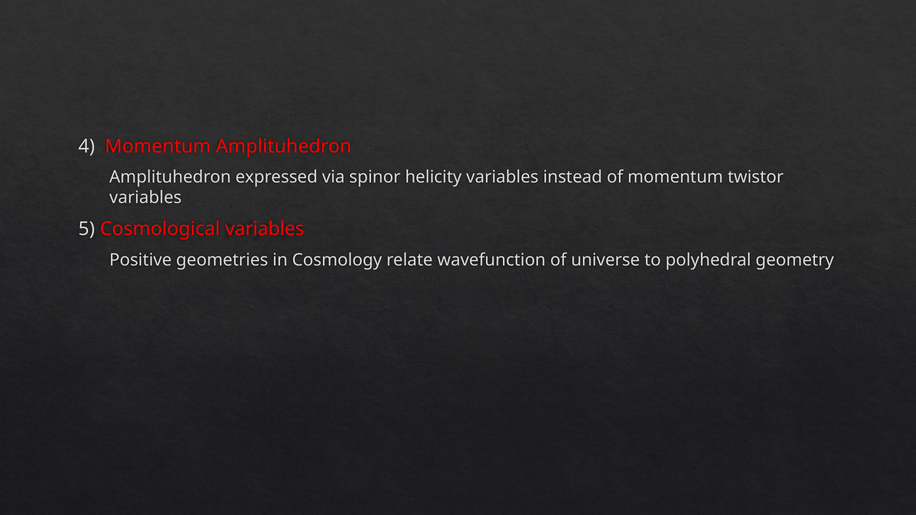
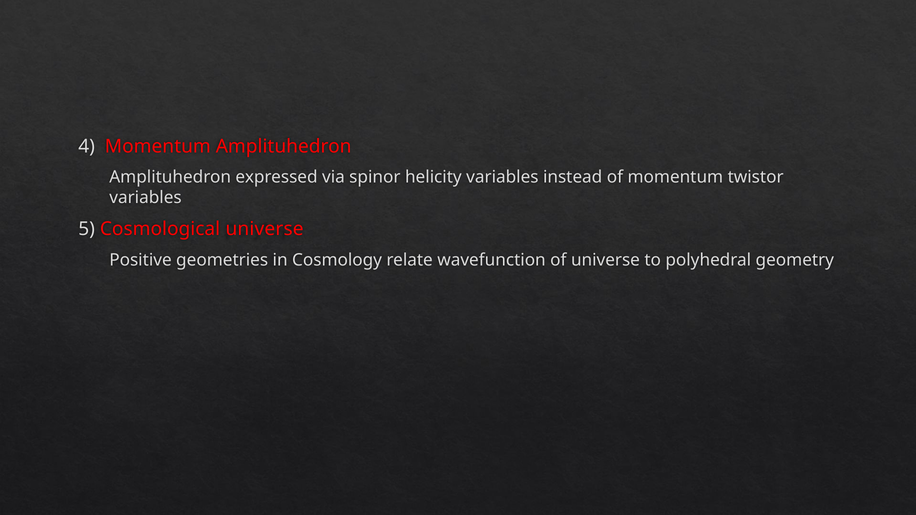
Cosmological variables: variables -> universe
